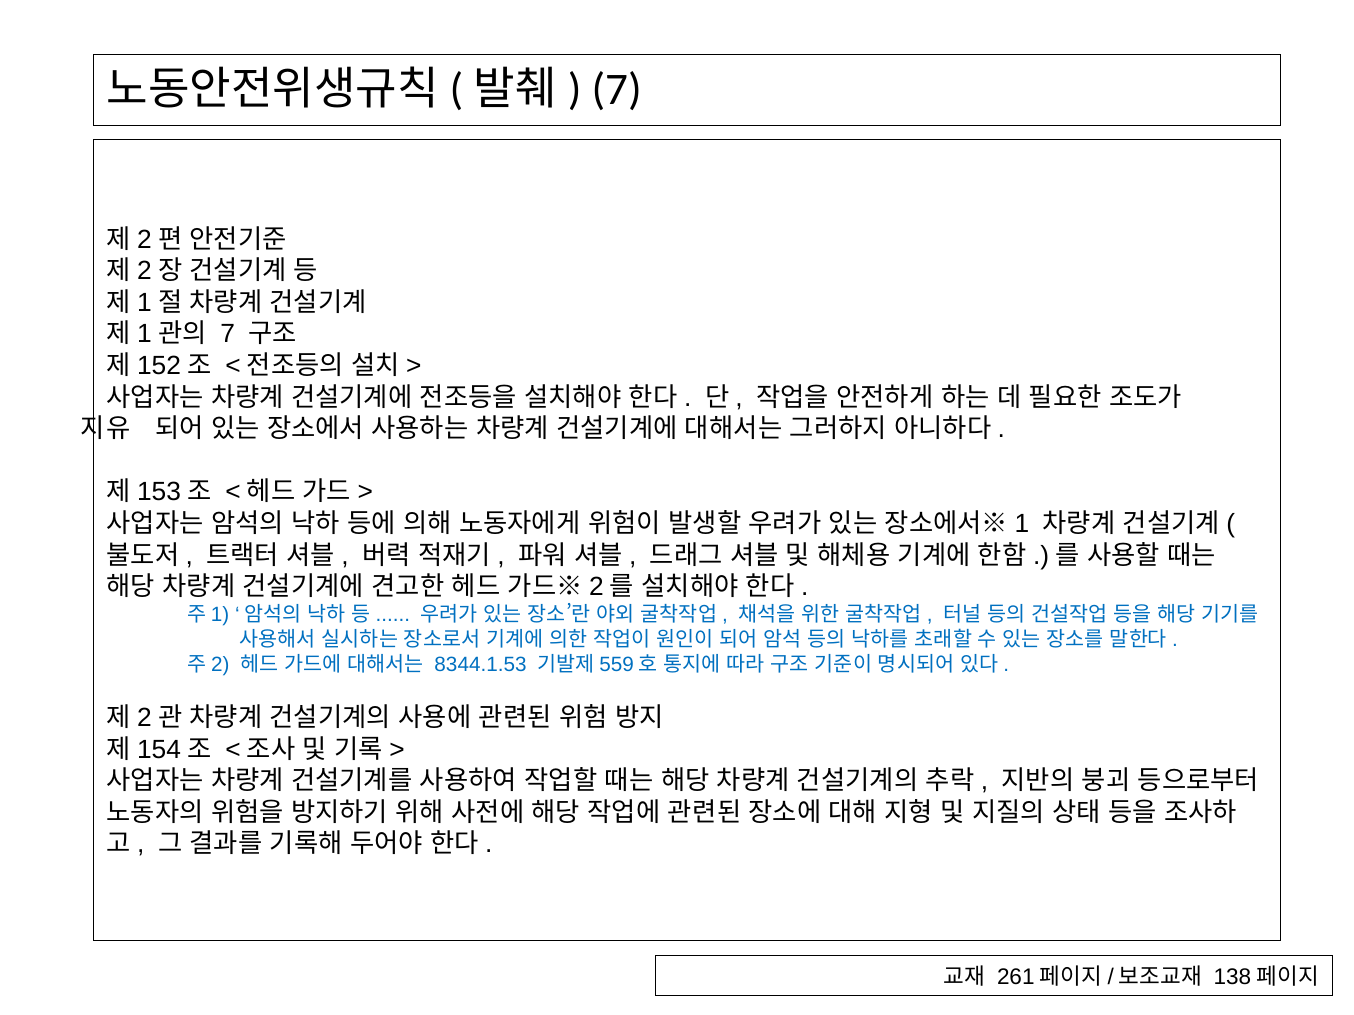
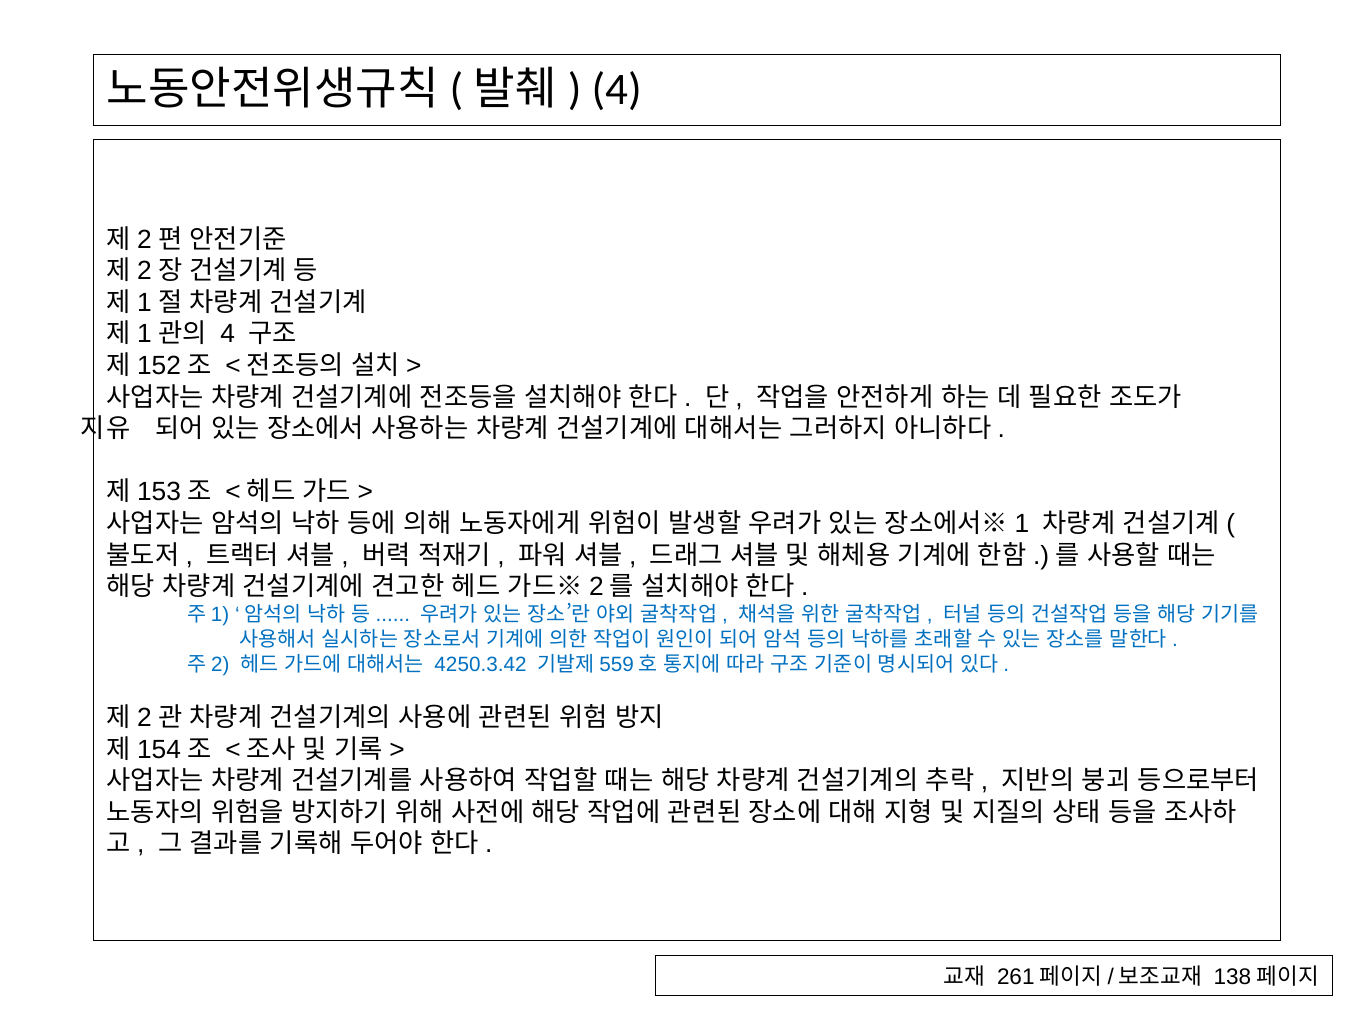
7 at (617, 89): 7 -> 4
7 at (228, 334): 7 -> 4
8344.1.53: 8344.1.53 -> 4250.3.42
